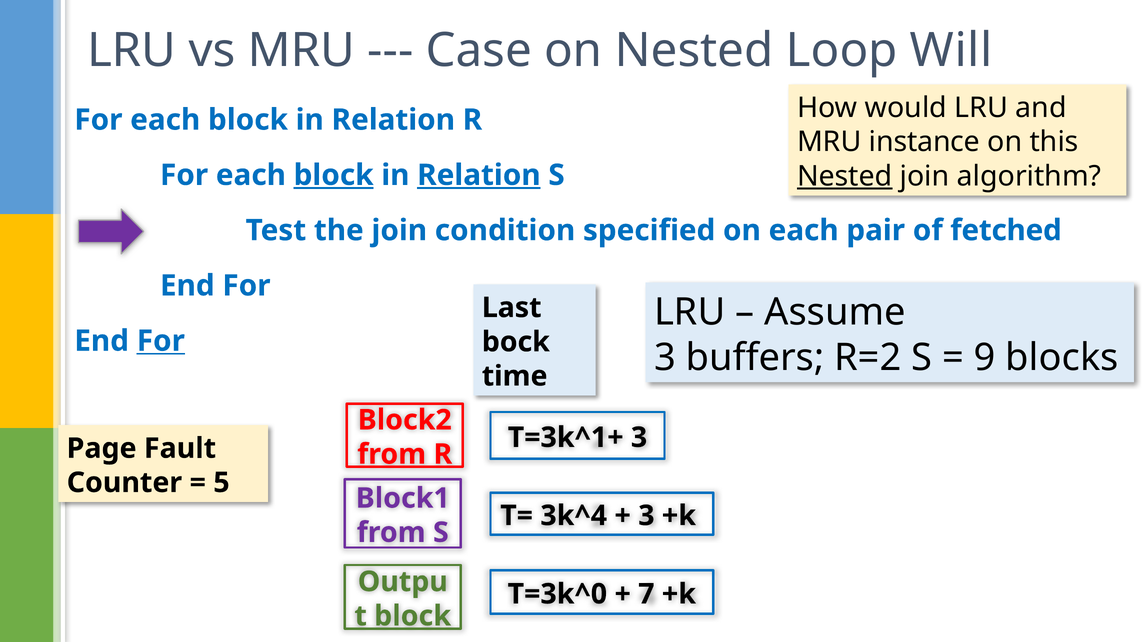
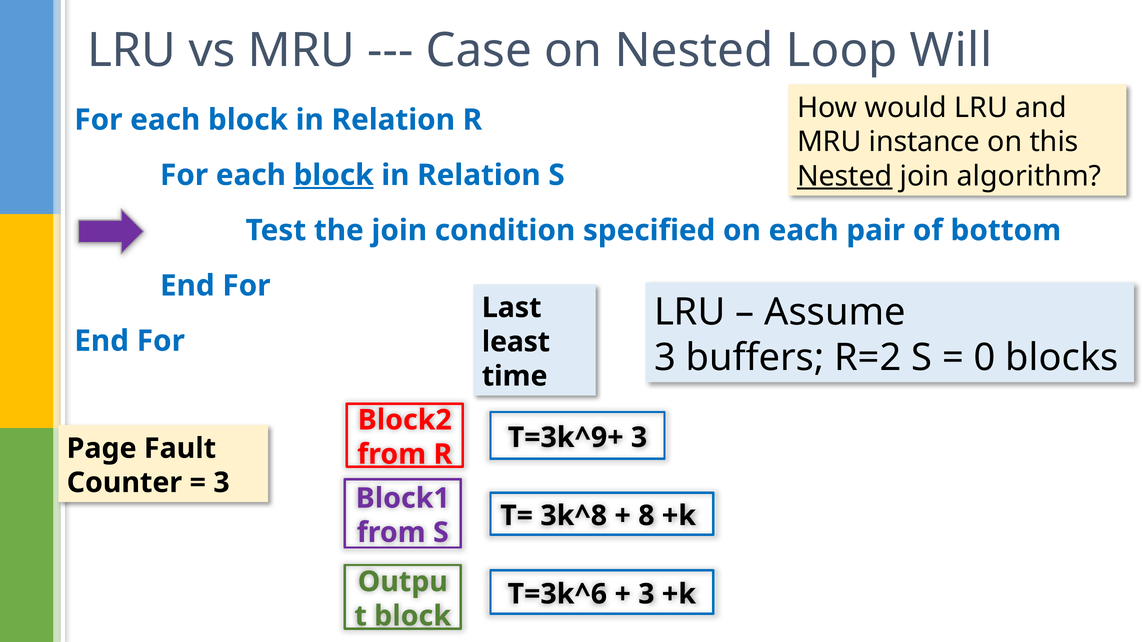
Relation at (479, 175) underline: present -> none
fetched: fetched -> bottom
For at (161, 341) underline: present -> none
bock: bock -> least
9: 9 -> 0
T=3k^1+: T=3k^1+ -> T=3k^9+
5 at (221, 483): 5 -> 3
3k^4: 3k^4 -> 3k^8
3 at (646, 516): 3 -> 8
T=3k^0: T=3k^0 -> T=3k^6
7 at (646, 594): 7 -> 3
